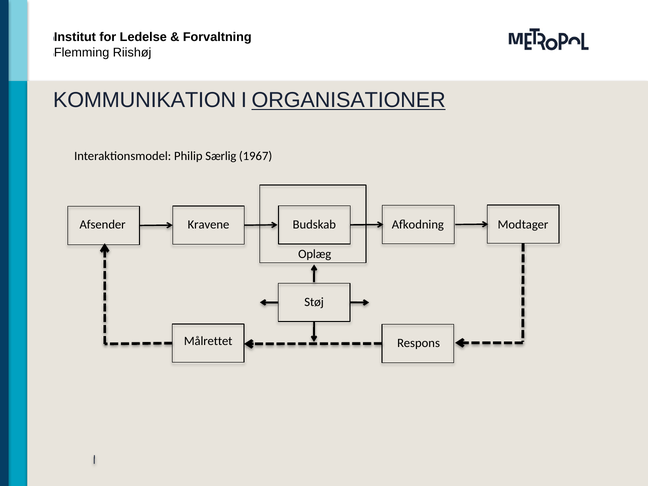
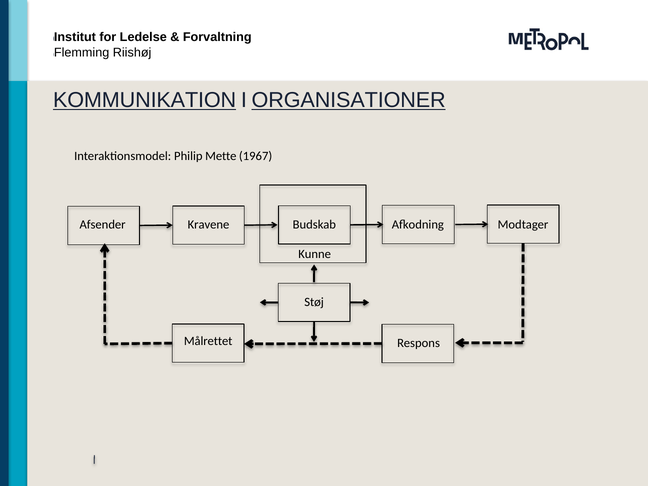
KOMMUNIKATION underline: none -> present
Særlig: Særlig -> Mette
Oplæg: Oplæg -> Kunne
